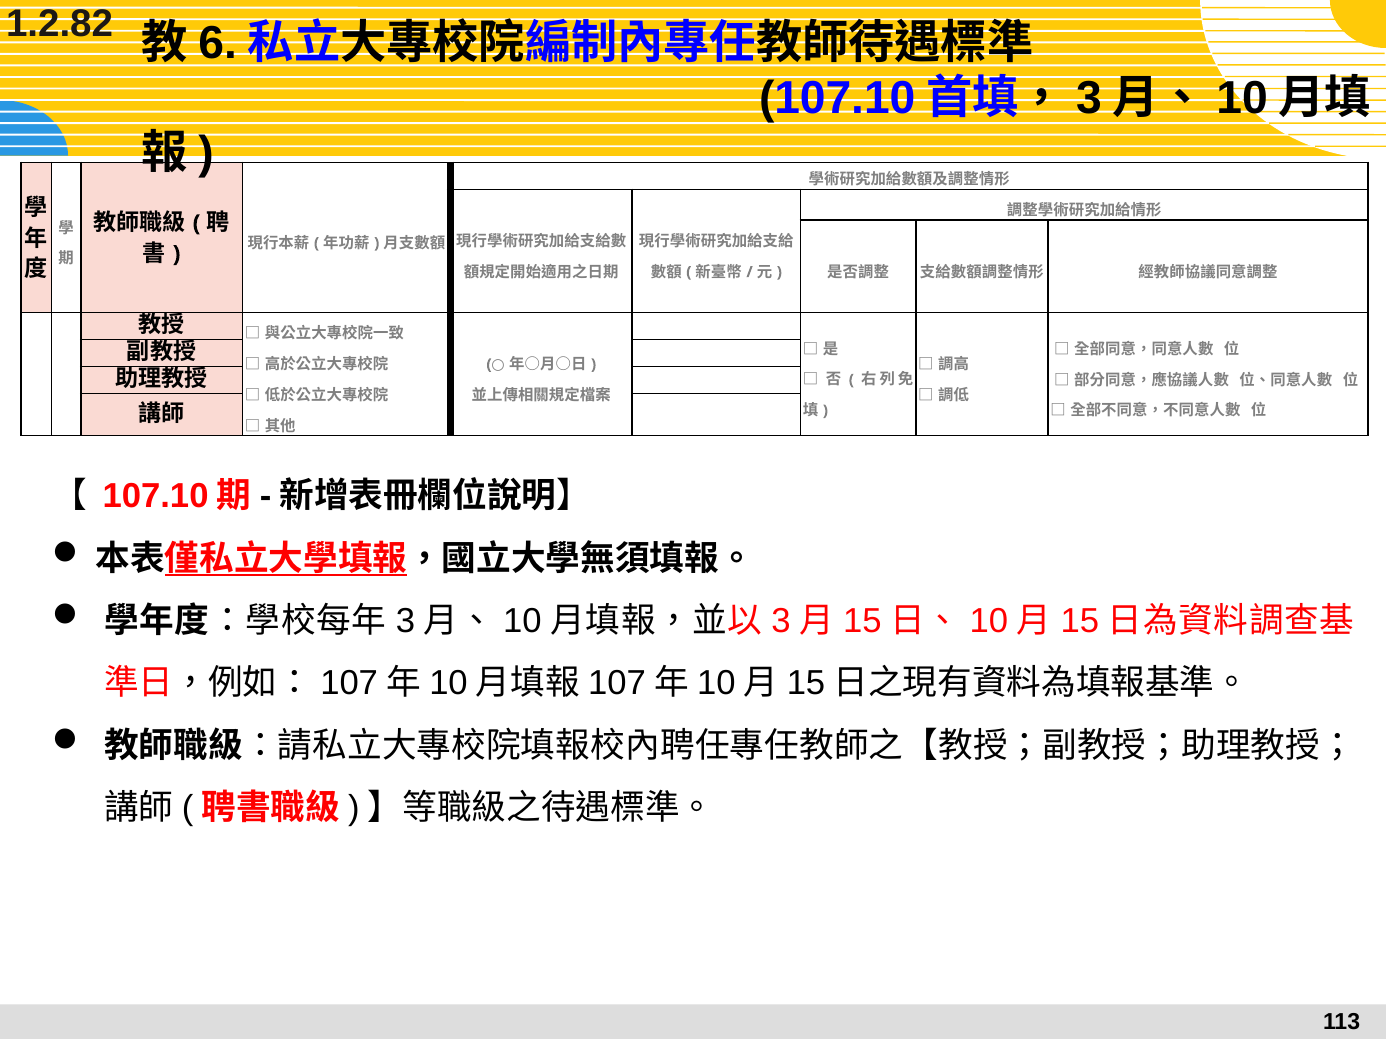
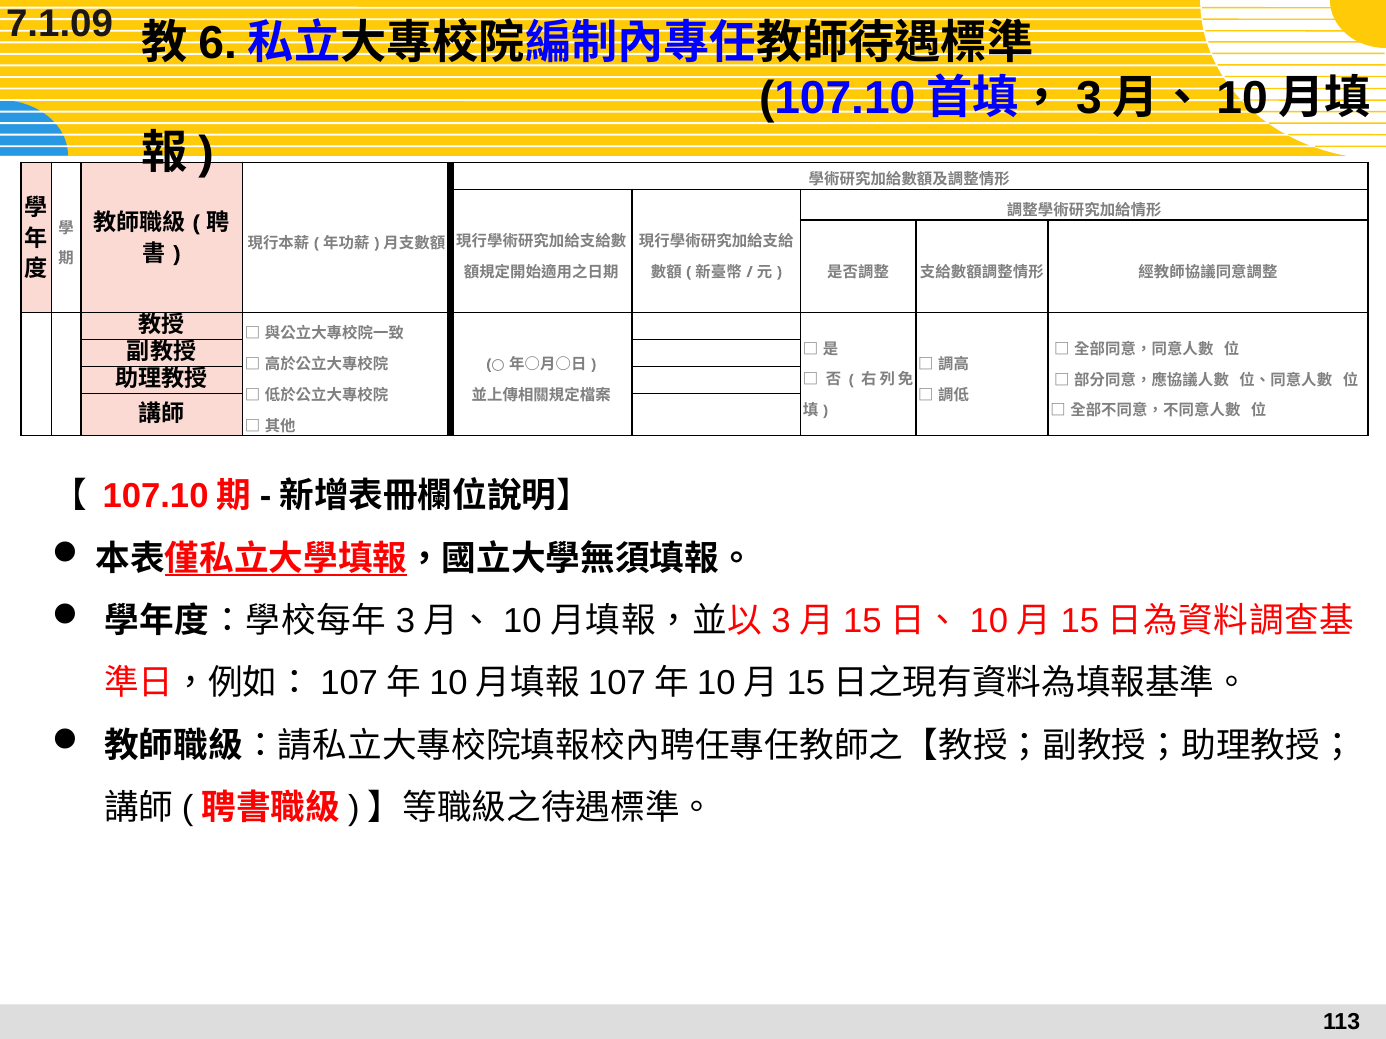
1.2.82: 1.2.82 -> 7.1.09
